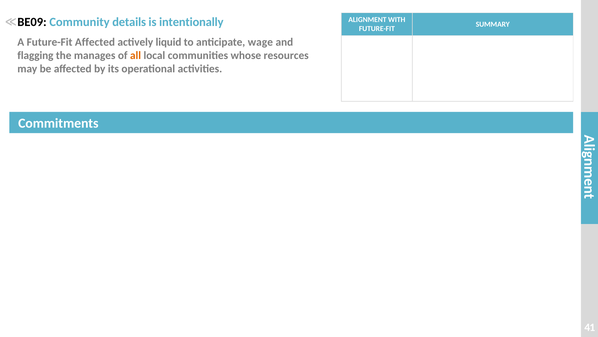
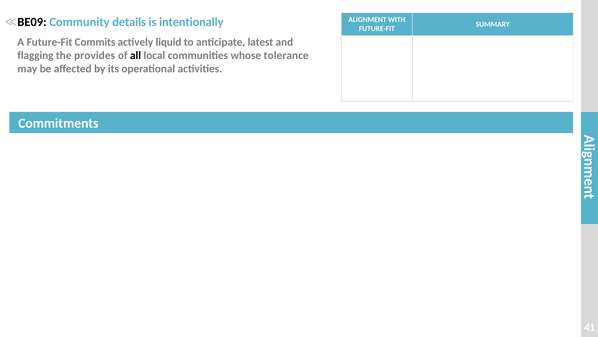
Future-Fit Affected: Affected -> Commits
wage: wage -> latest
manages: manages -> provides
all colour: orange -> black
resources: resources -> tolerance
